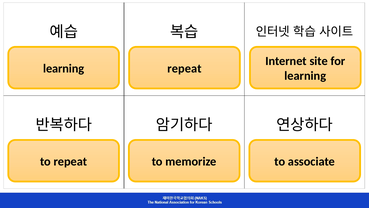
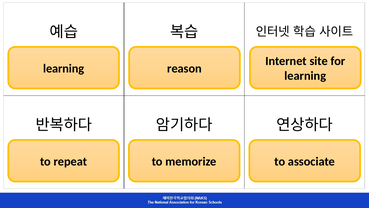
repeat at (184, 68): repeat -> reason
